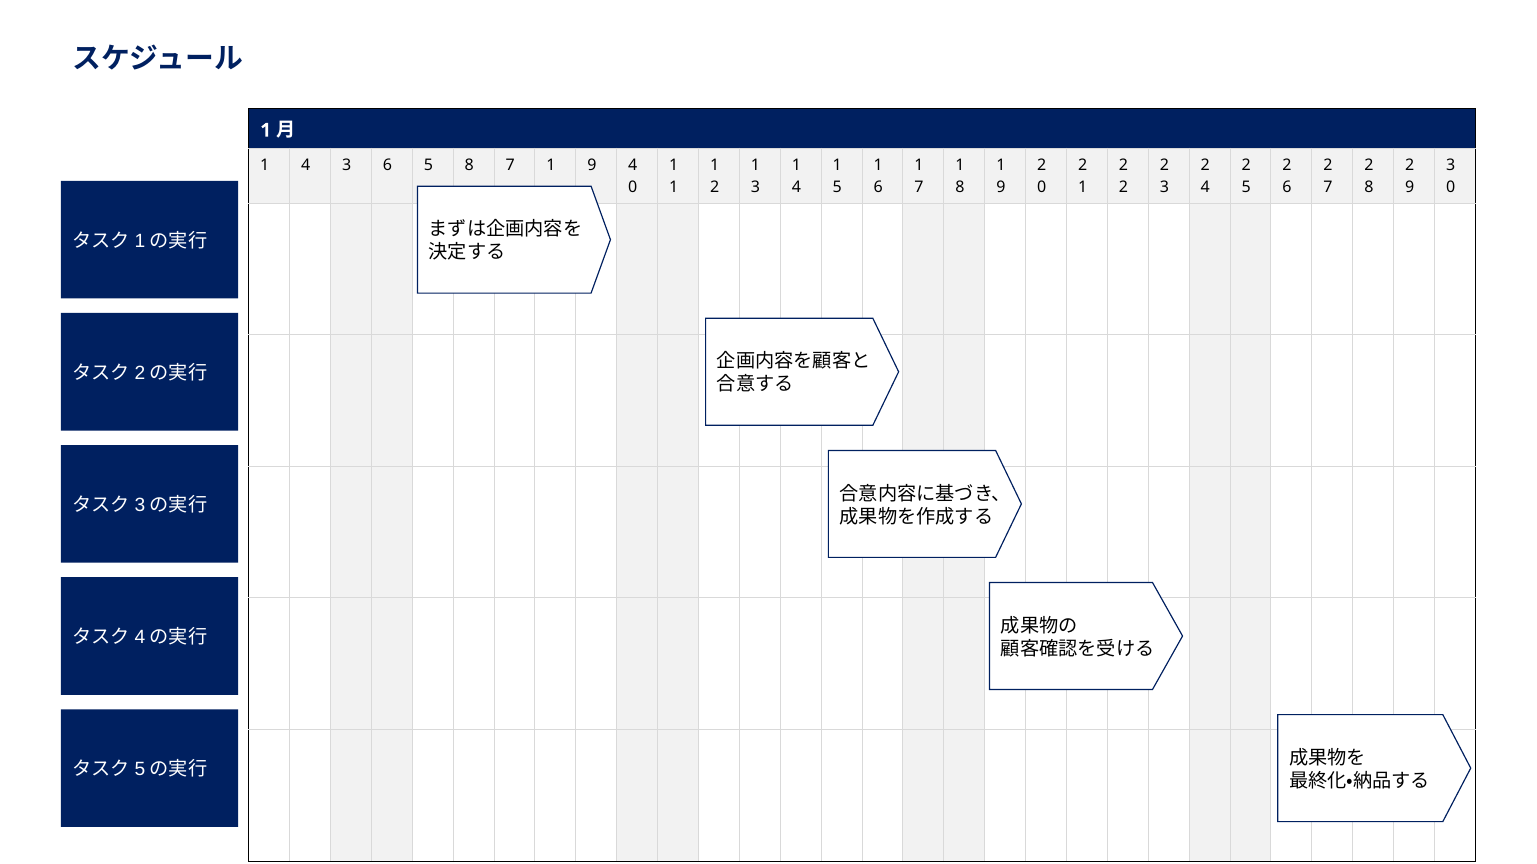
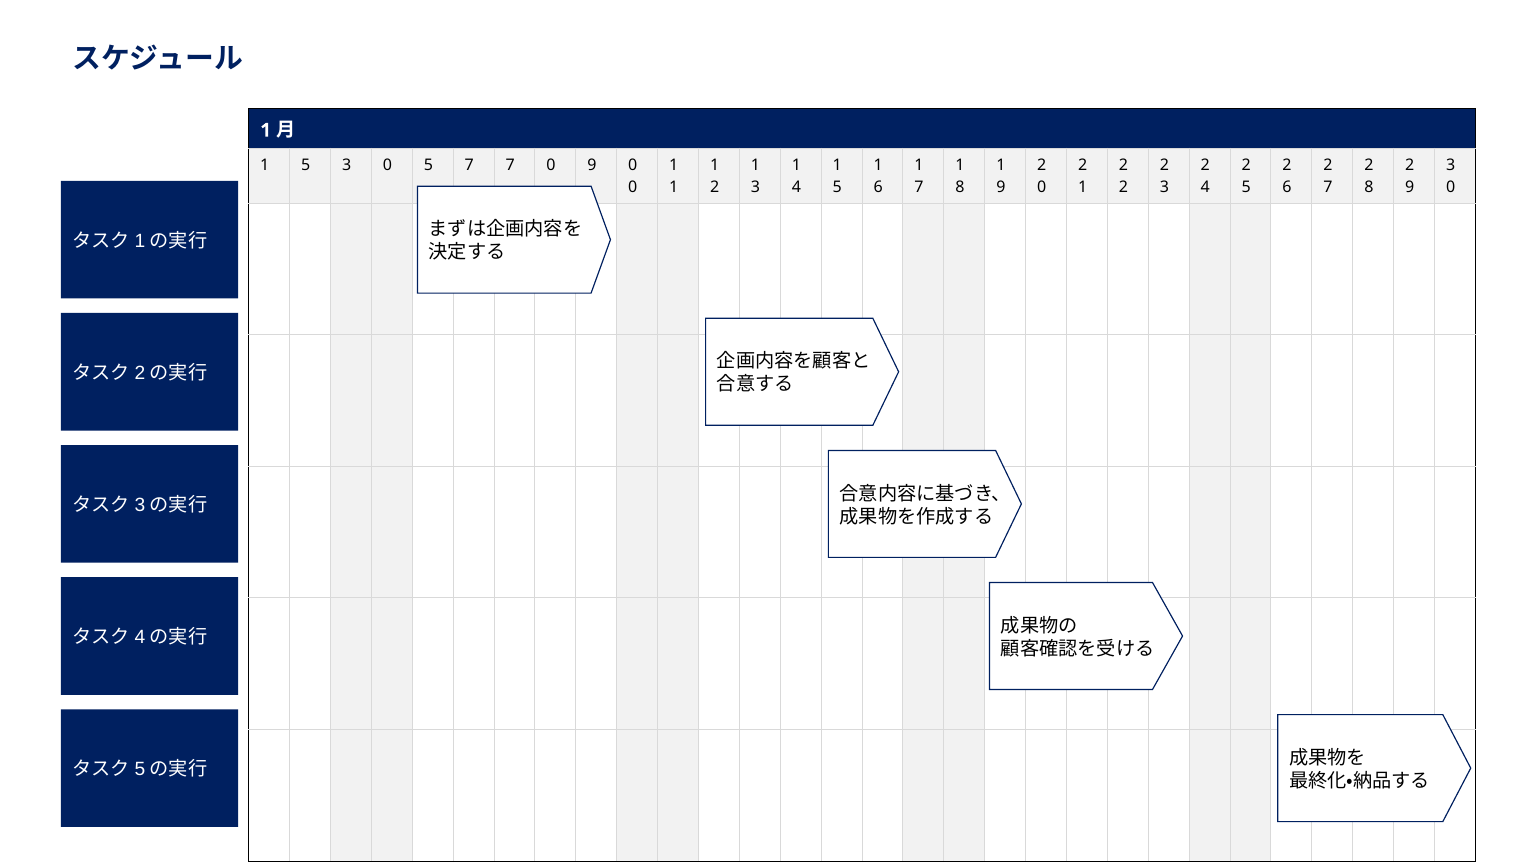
4 at (306, 166): 4 -> 5
6 at (387, 166): 6 -> 0
5 8: 8 -> 7
1 at (551, 166): 1 -> 0
9 4: 4 -> 0
